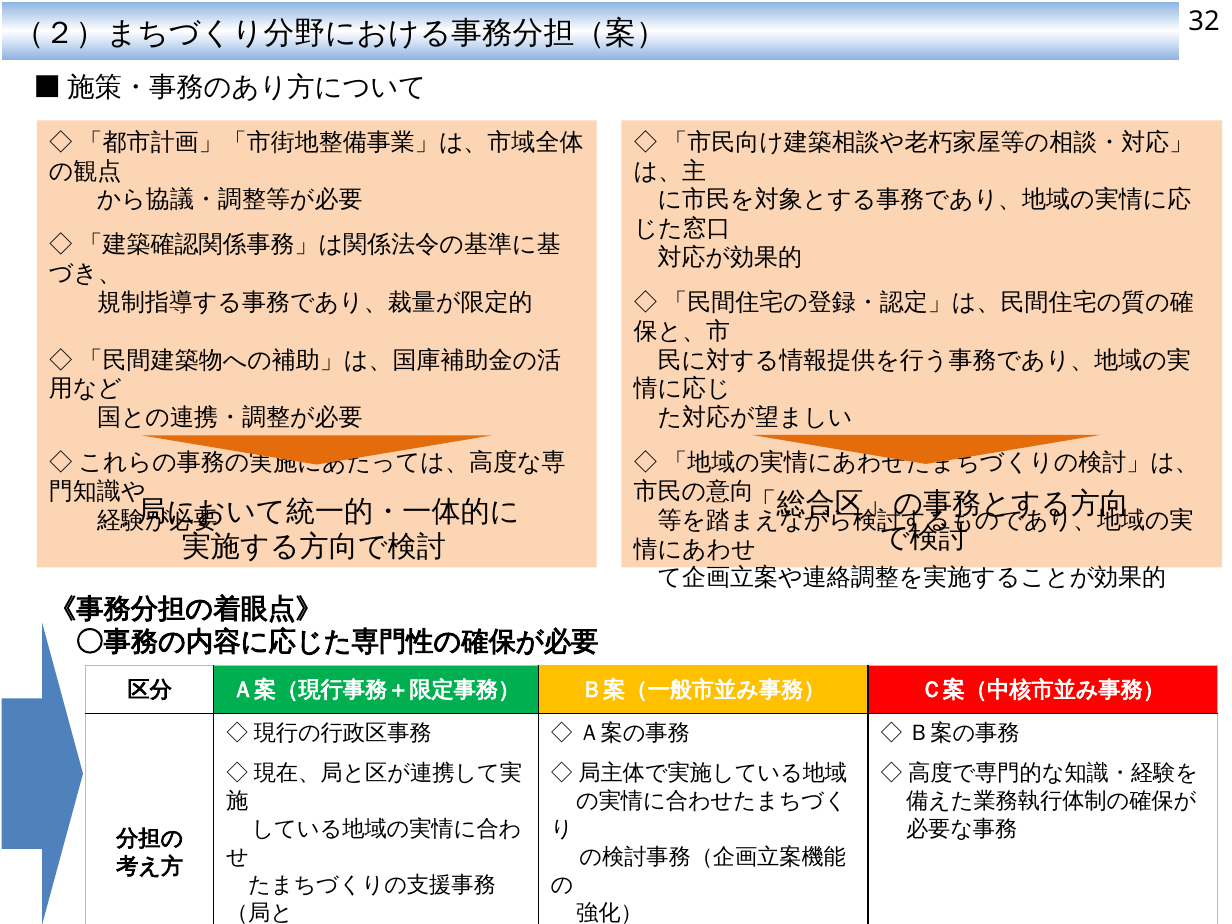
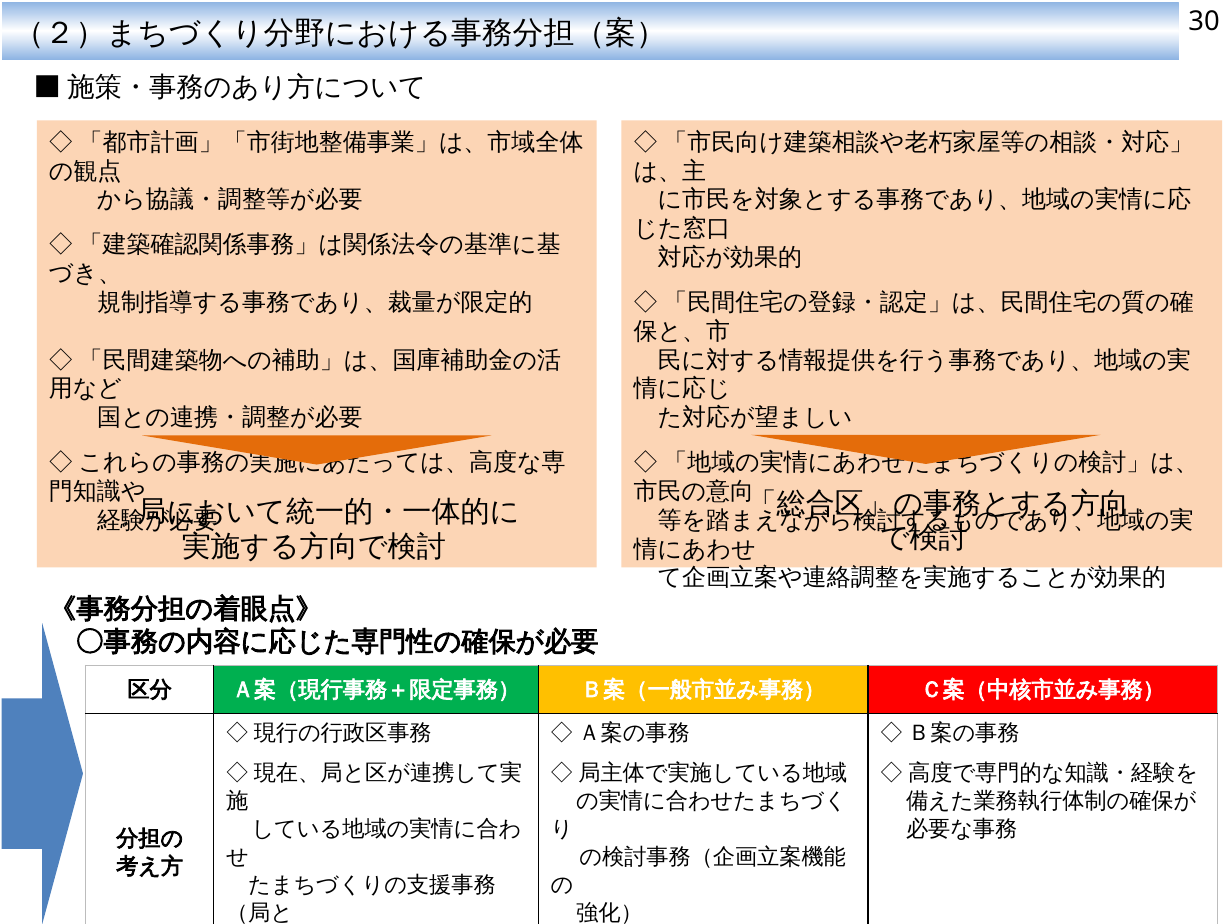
32: 32 -> 30
